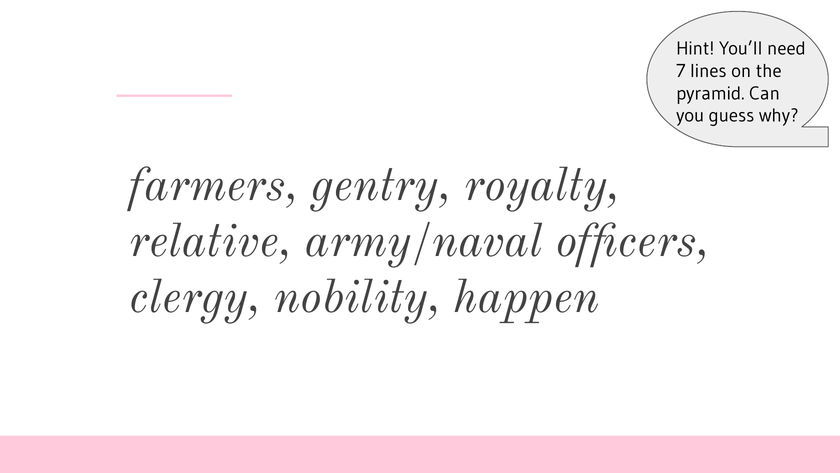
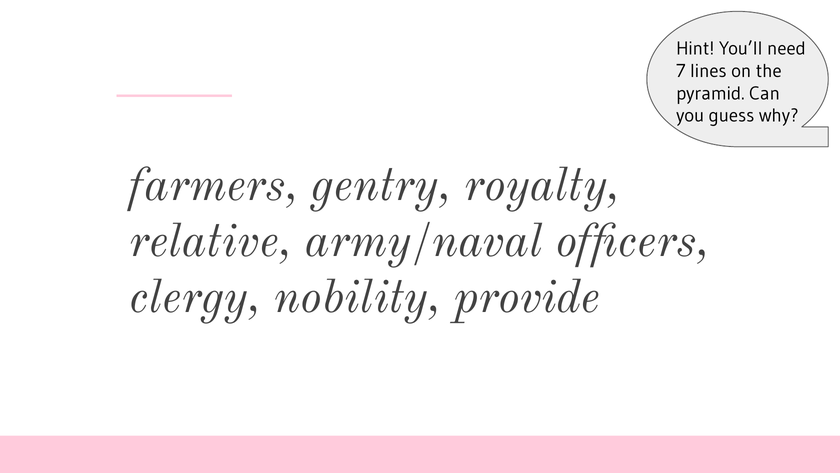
happen: happen -> provide
